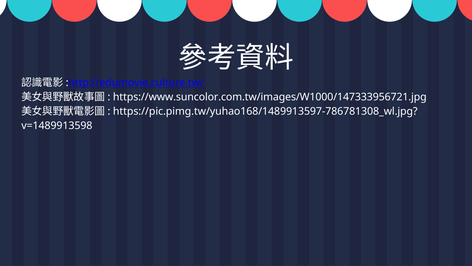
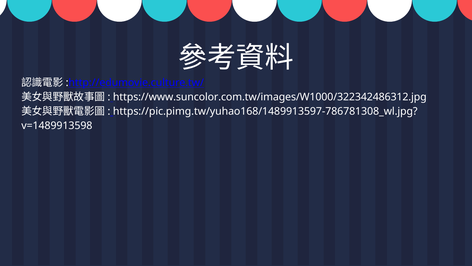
https://www.suncolor.com.tw/images/W1000/147333956721.jpg: https://www.suncolor.com.tw/images/W1000/147333956721.jpg -> https://www.suncolor.com.tw/images/W1000/322342486312.jpg
